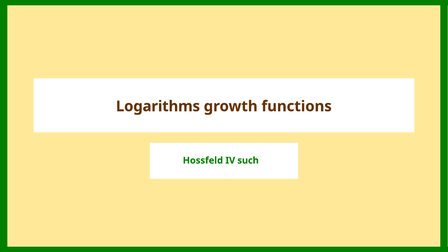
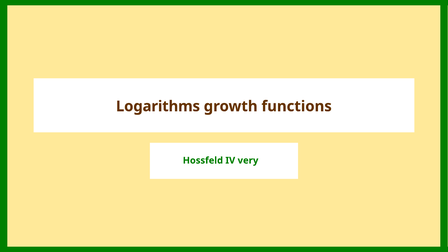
such: such -> very
